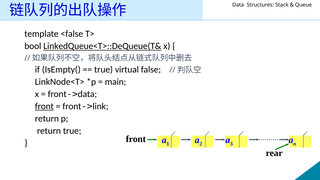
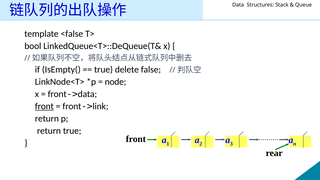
LinkedQueue<T>::DeQueue(T& underline: present -> none
virtual: virtual -> delete
main: main -> node
